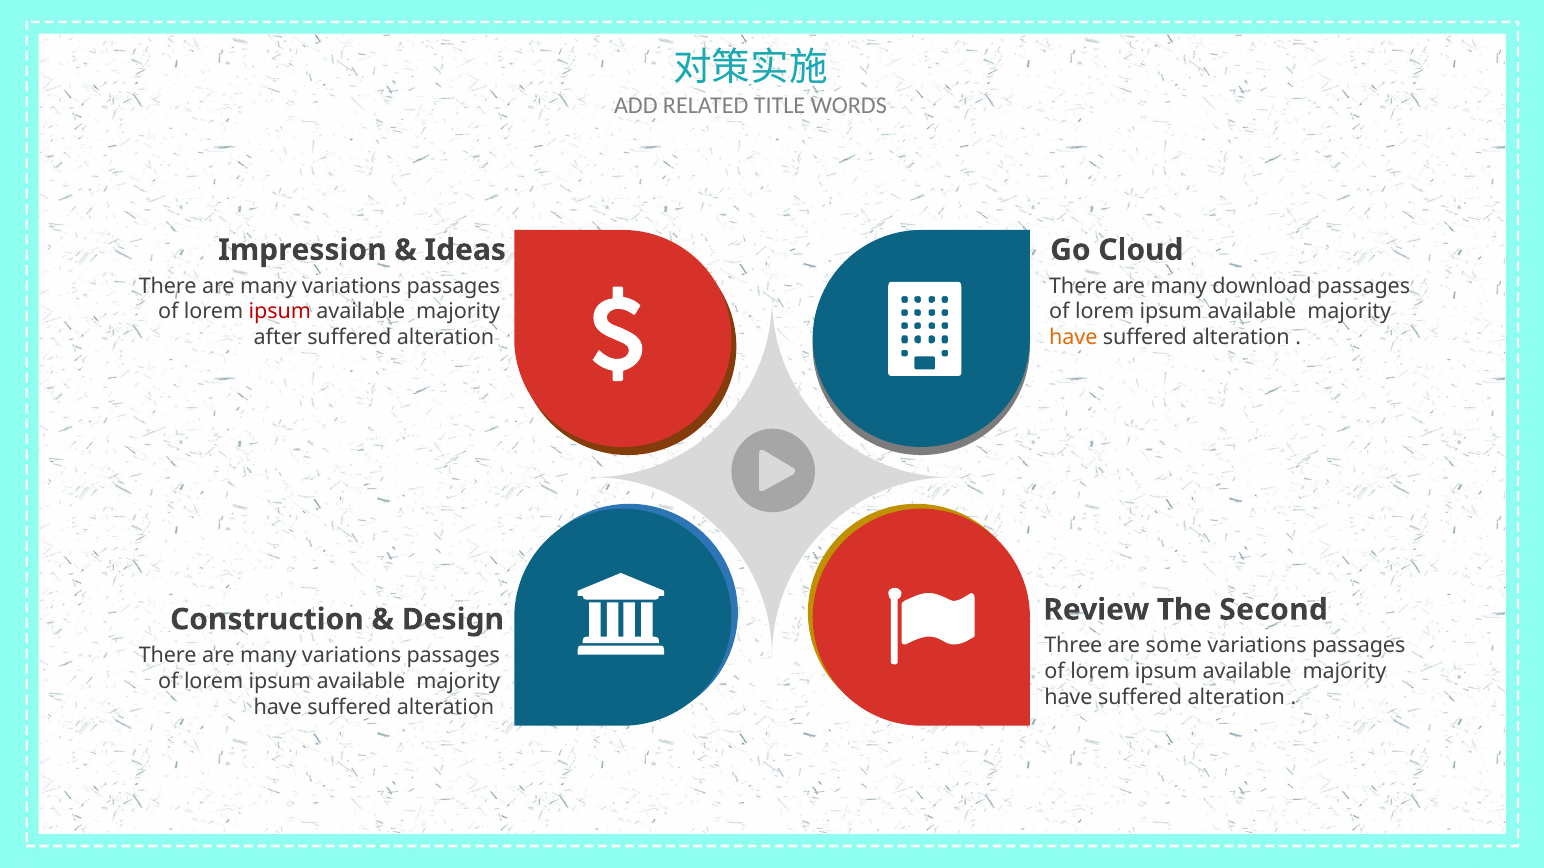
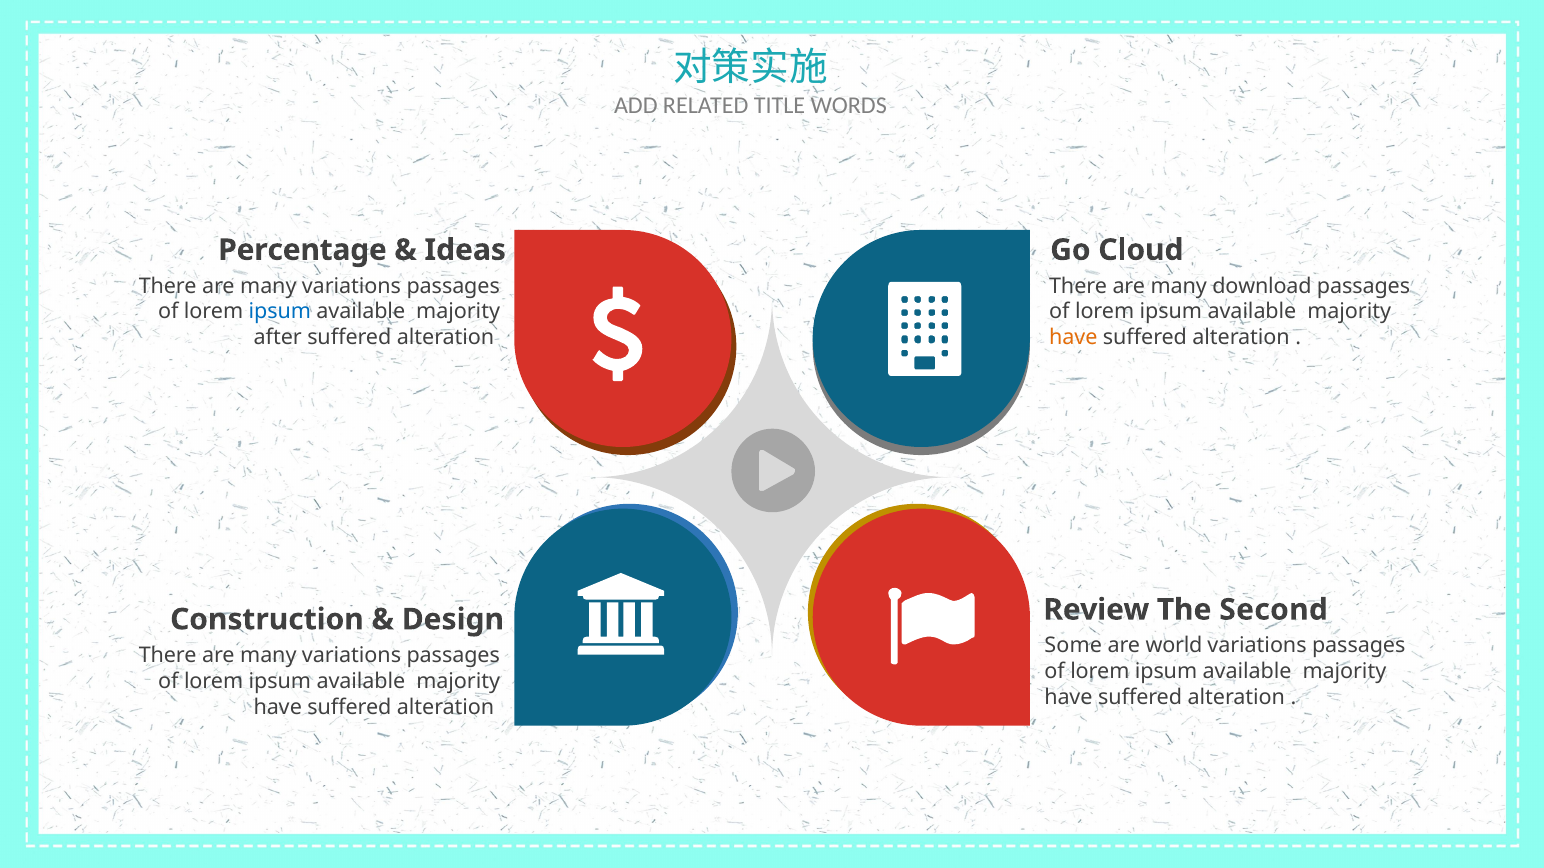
Impression: Impression -> Percentage
ipsum at (280, 312) colour: red -> blue
Three: Three -> Some
some: some -> world
